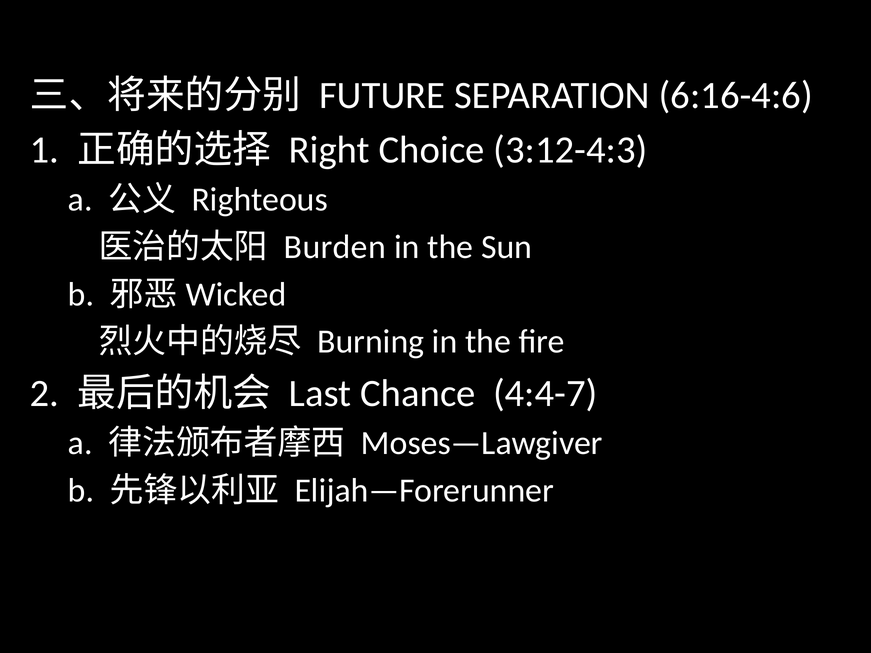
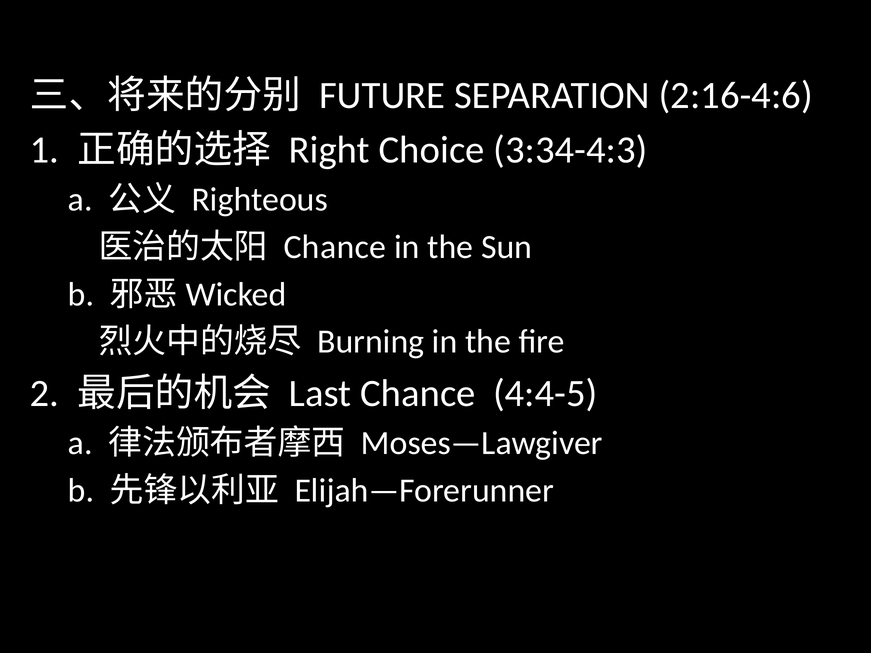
6:16-4:6: 6:16-4:6 -> 2:16-4:6
3:12-4:3: 3:12-4:3 -> 3:34-4:3
Burden at (335, 247): Burden -> Chance
4:4-7: 4:4-7 -> 4:4-5
